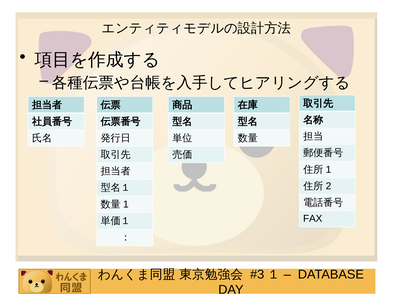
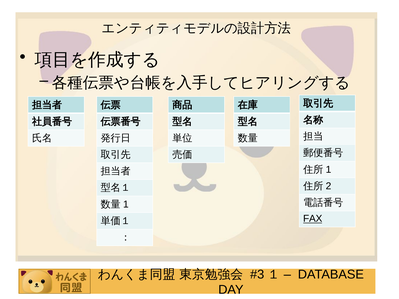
FAX underline: none -> present
